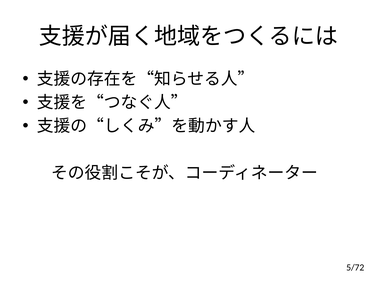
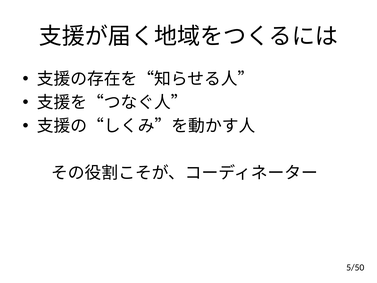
5/72: 5/72 -> 5/50
